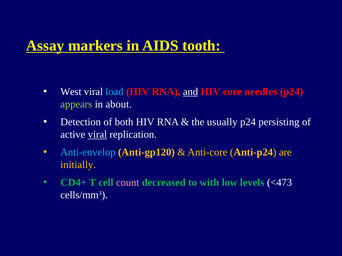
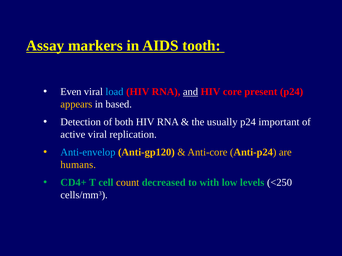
West: West -> Even
needles: needles -> present
appears colour: light green -> yellow
about: about -> based
persisting: persisting -> important
viral at (97, 135) underline: present -> none
initially: initially -> humans
count colour: pink -> yellow
<473: <473 -> <250
